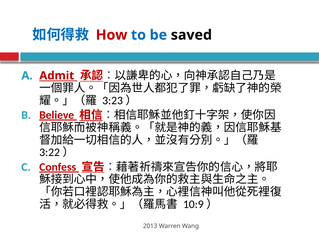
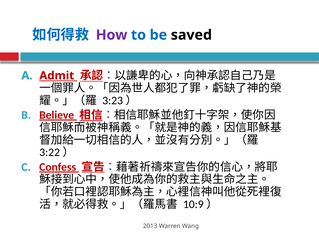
How colour: red -> purple
